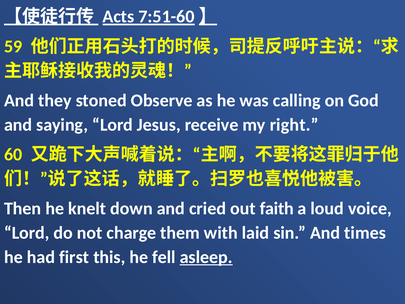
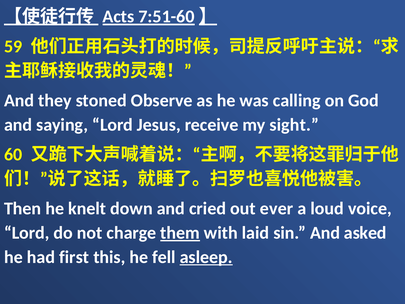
right: right -> sight
faith: faith -> ever
them underline: none -> present
times: times -> asked
